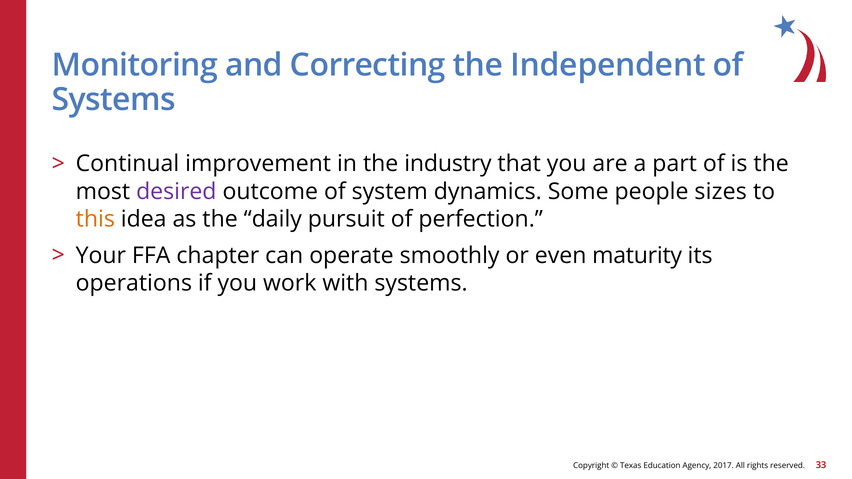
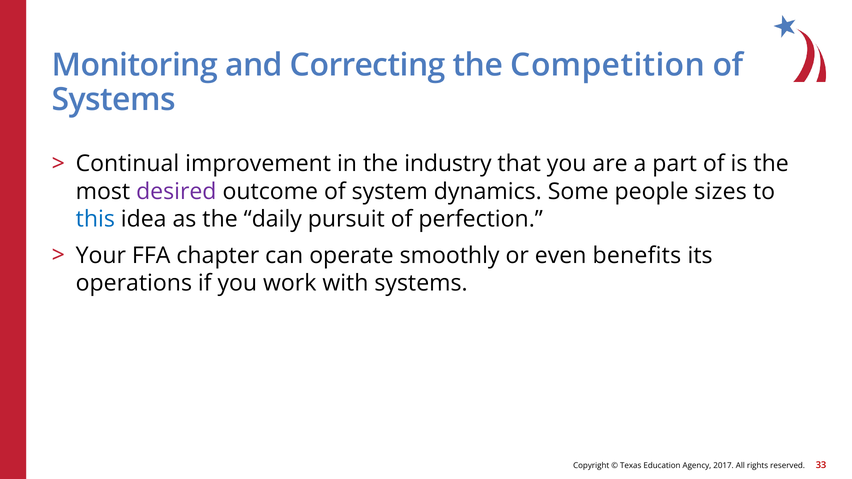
Independent: Independent -> Competition
this colour: orange -> blue
maturity: maturity -> benefits
